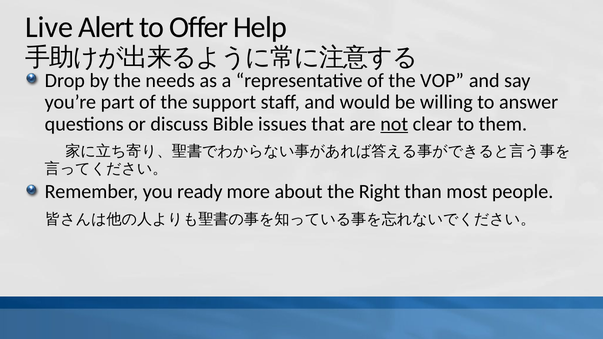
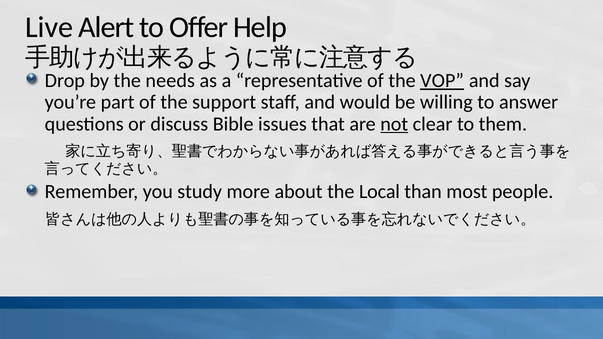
VOP underline: none -> present
ready: ready -> study
Right: Right -> Local
